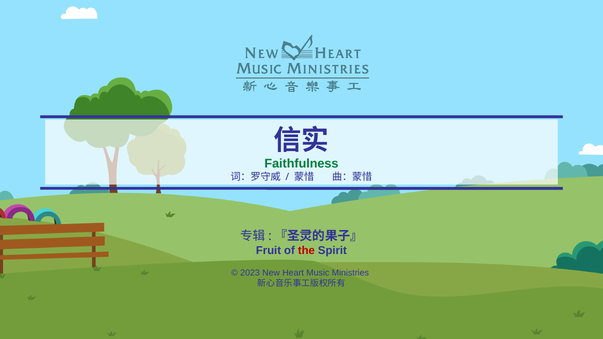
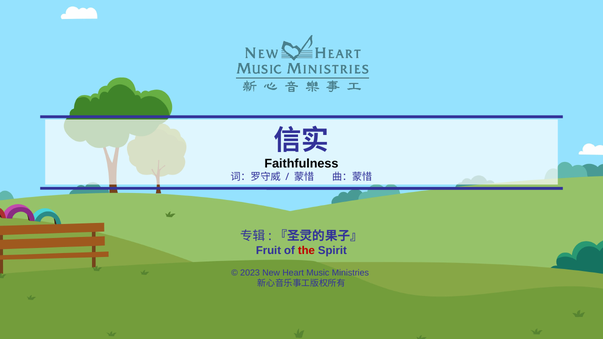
Faithfulness colour: green -> black
